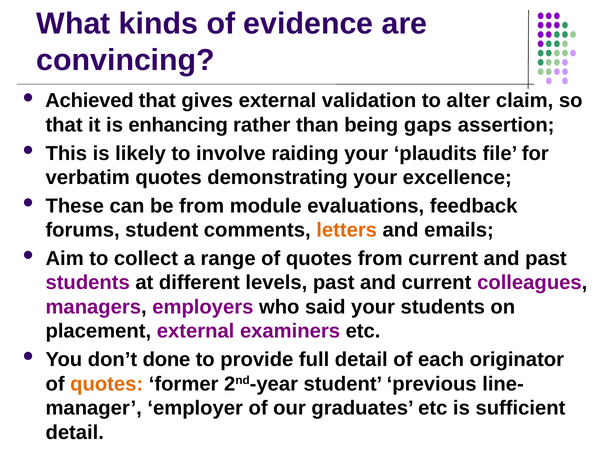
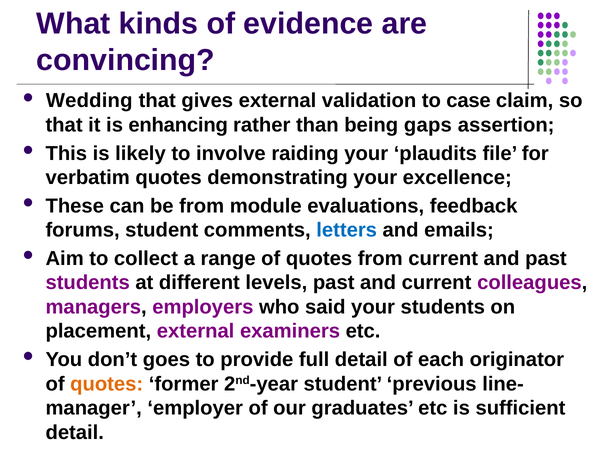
Achieved: Achieved -> Wedding
alter: alter -> case
letters colour: orange -> blue
done: done -> goes
